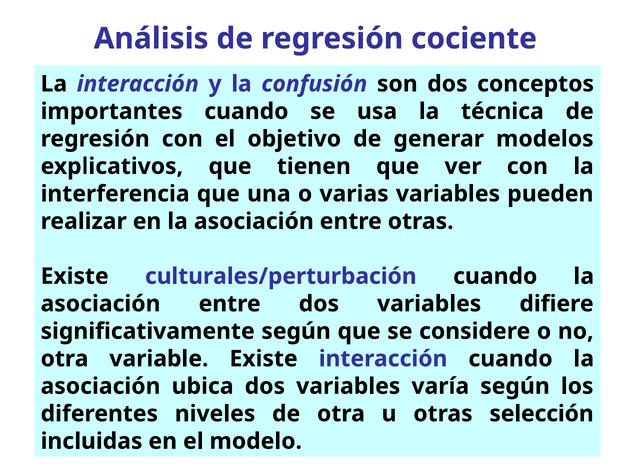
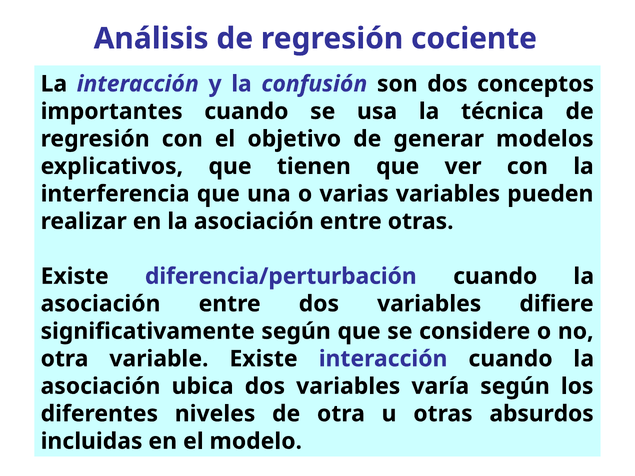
culturales/perturbación: culturales/perturbación -> diferencia/perturbación
selección: selección -> absurdos
